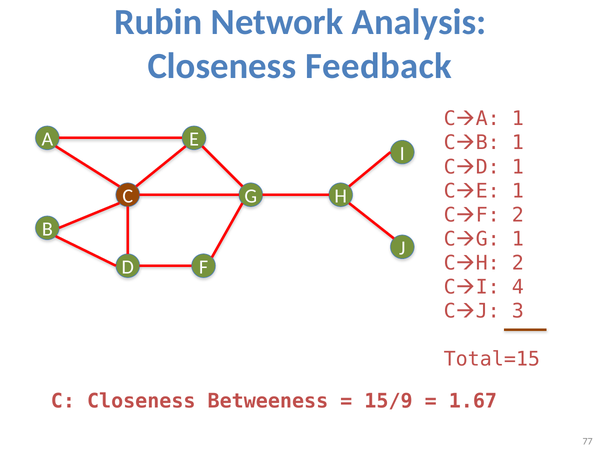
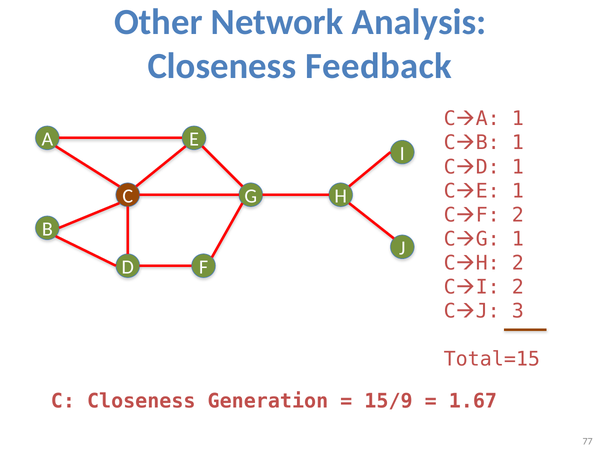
Rubin: Rubin -> Other
CI 4: 4 -> 2
Betweeness: Betweeness -> Generation
